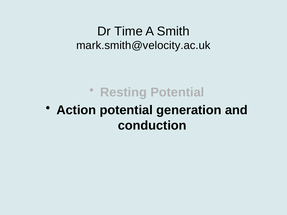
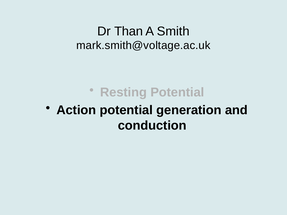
Time: Time -> Than
mark.smith@velocity.ac.uk: mark.smith@velocity.ac.uk -> mark.smith@voltage.ac.uk
